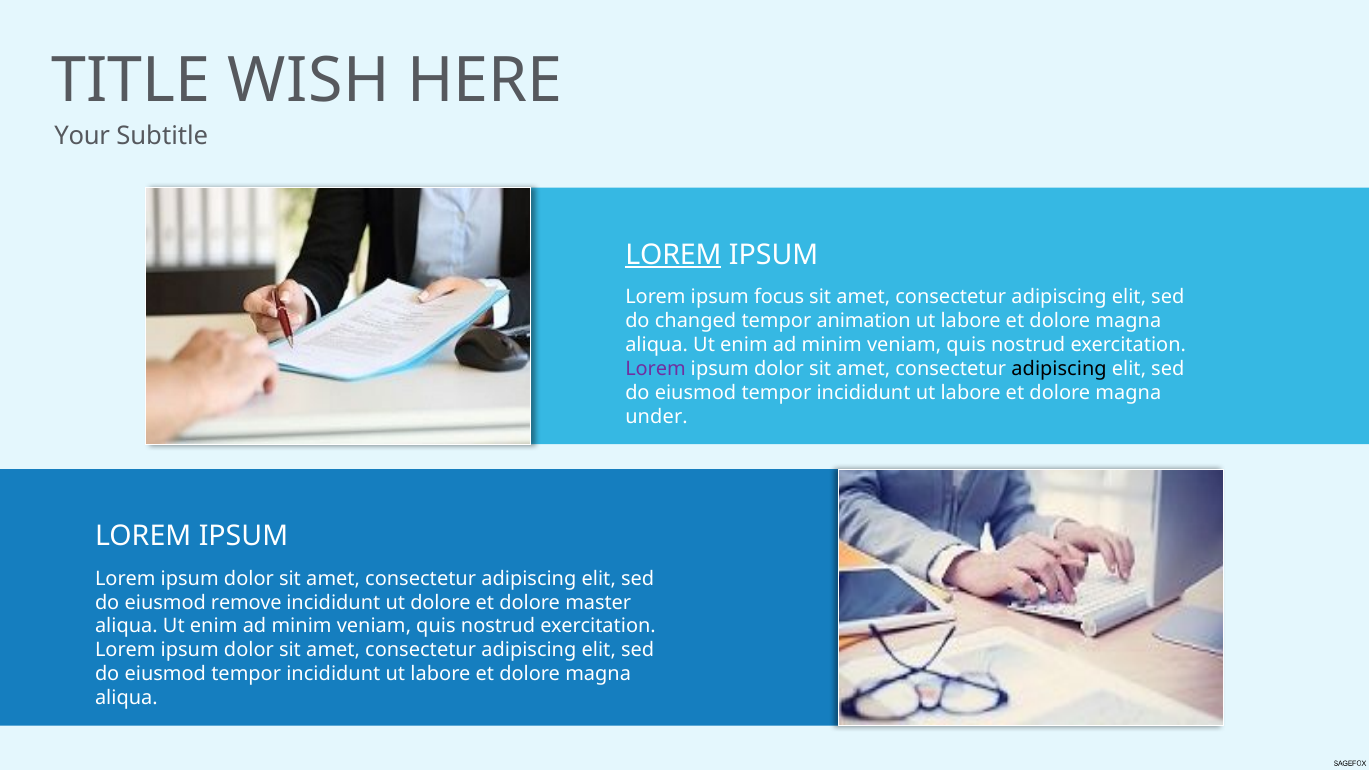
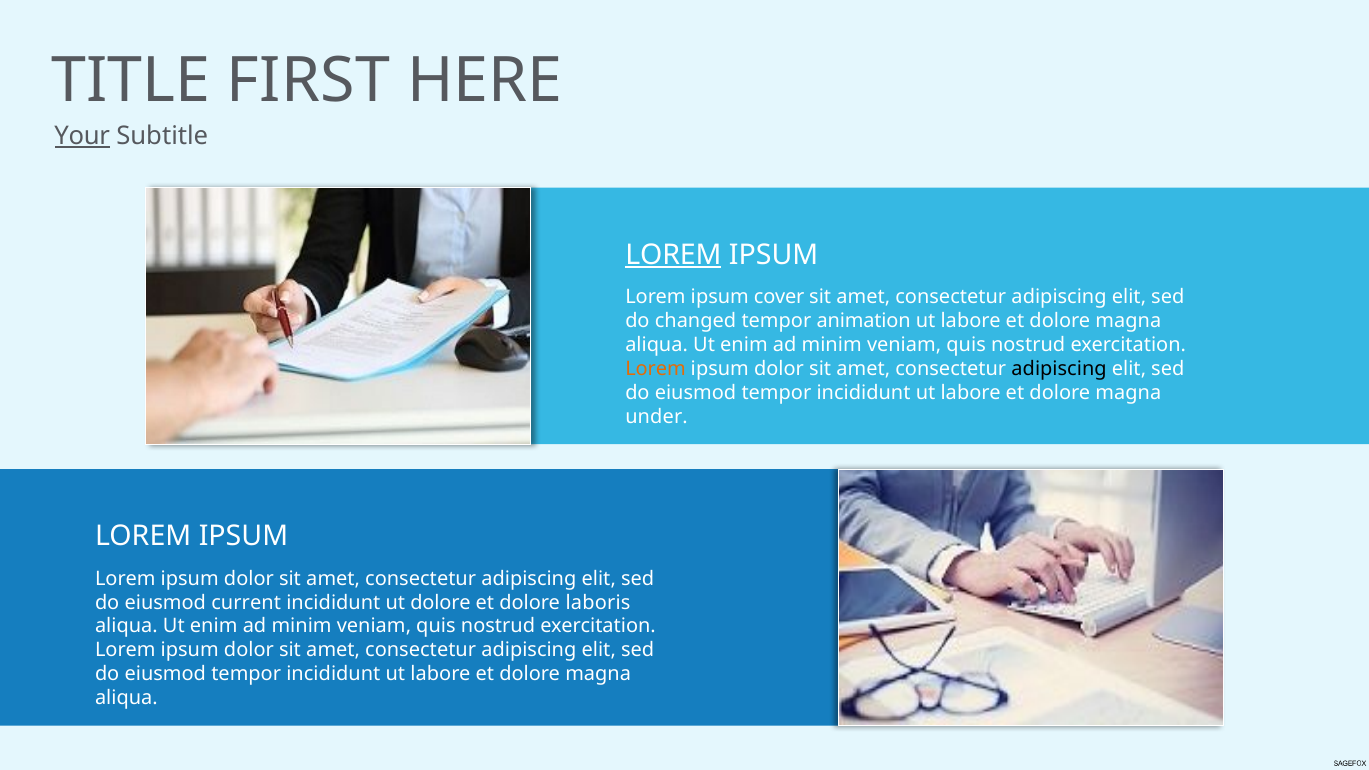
WISH: WISH -> FIRST
Your underline: none -> present
focus: focus -> cover
Lorem at (655, 369) colour: purple -> orange
remove: remove -> current
master: master -> laboris
